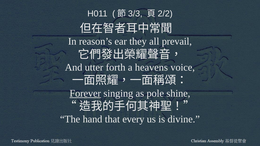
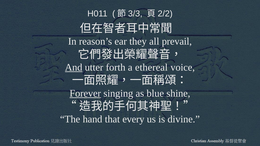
And underline: none -> present
heavens: heavens -> ethereal
pole: pole -> blue
